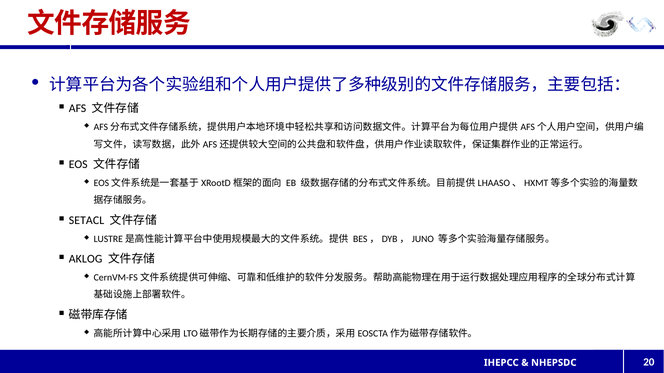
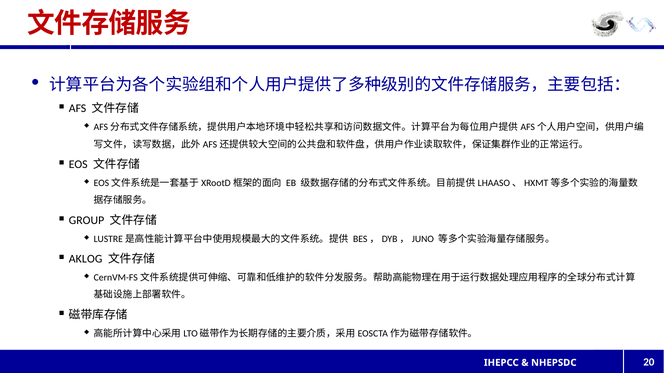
SETACL: SETACL -> GROUP
